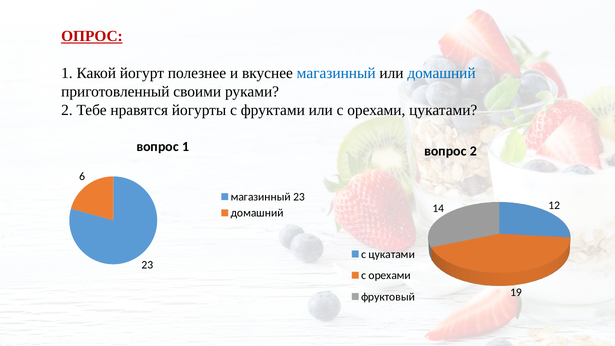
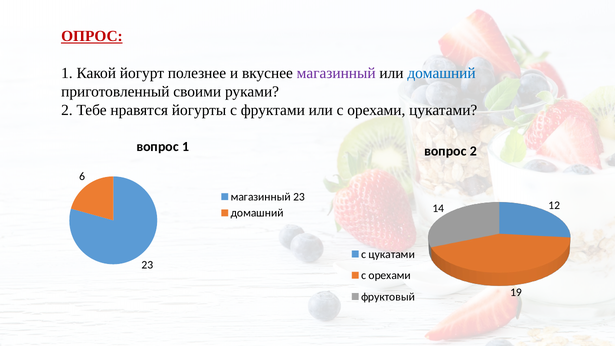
магазинный at (336, 73) colour: blue -> purple
